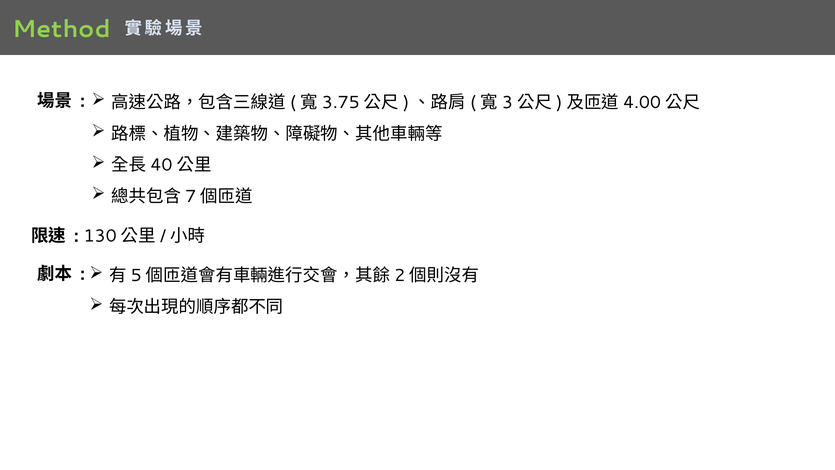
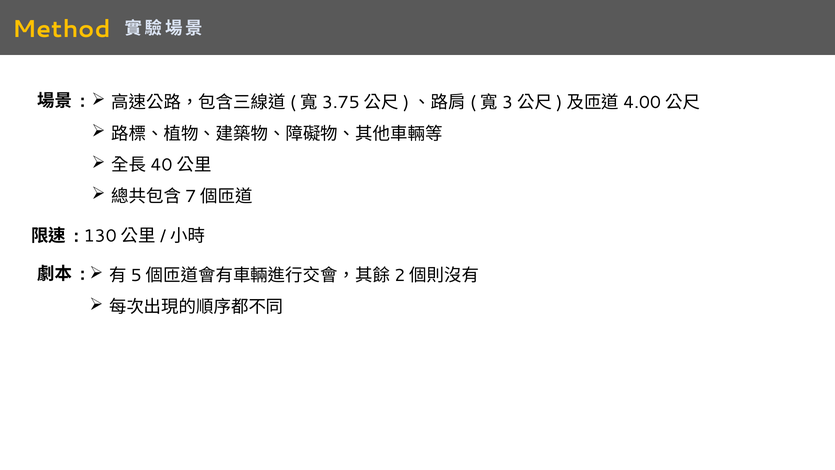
Method colour: light green -> yellow
